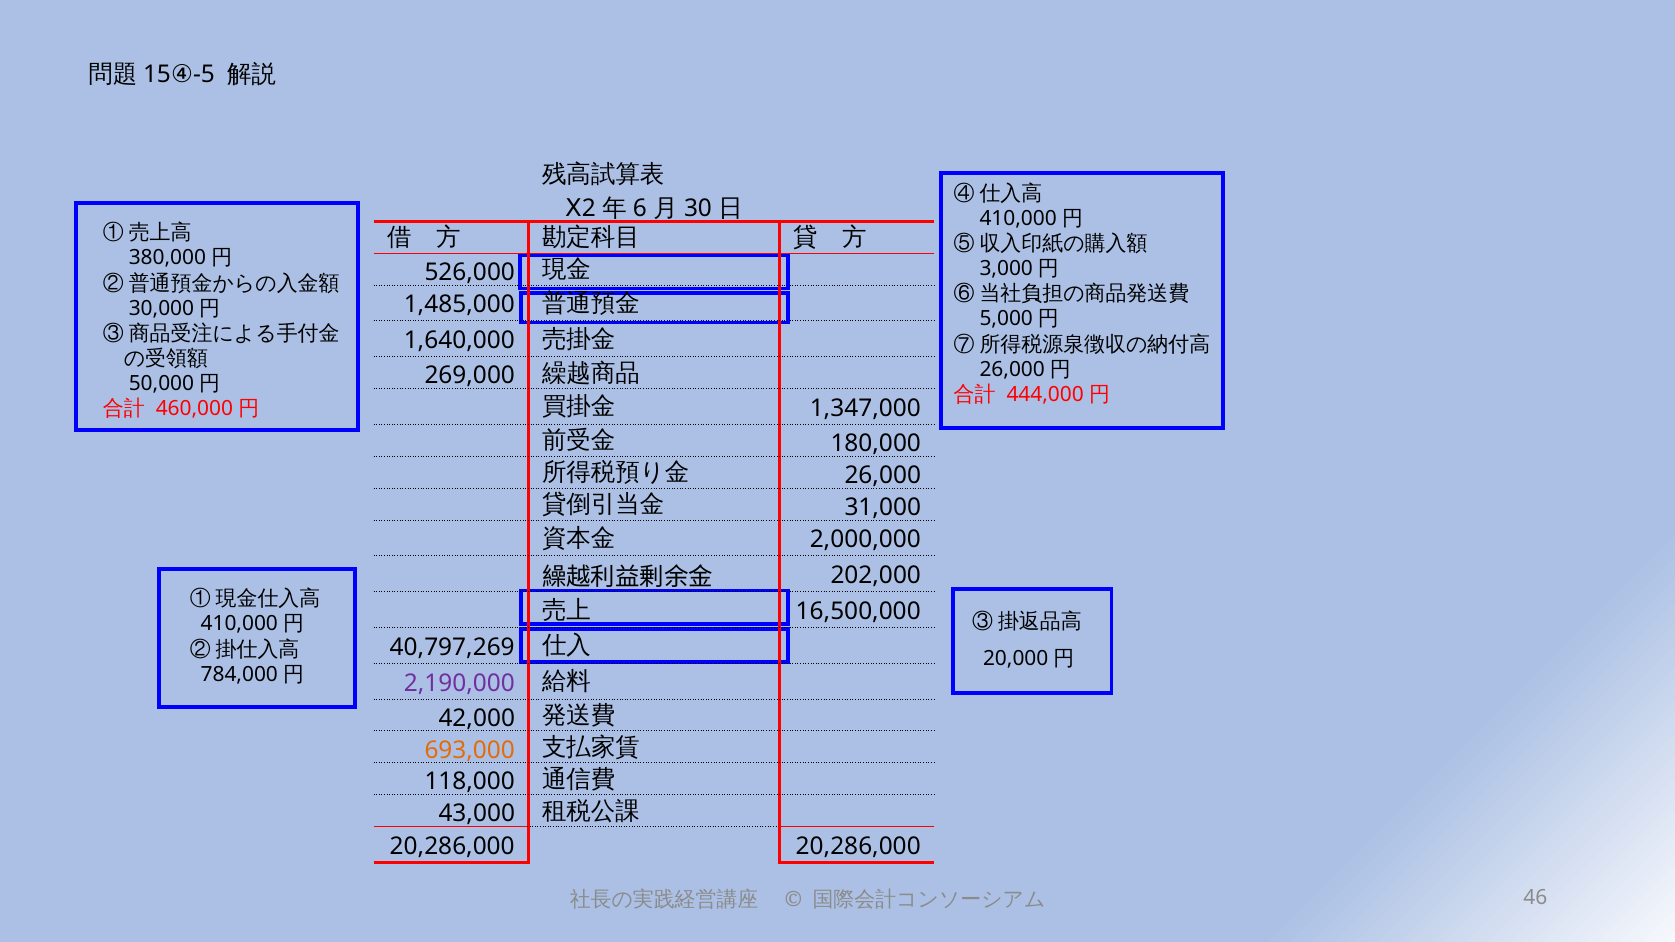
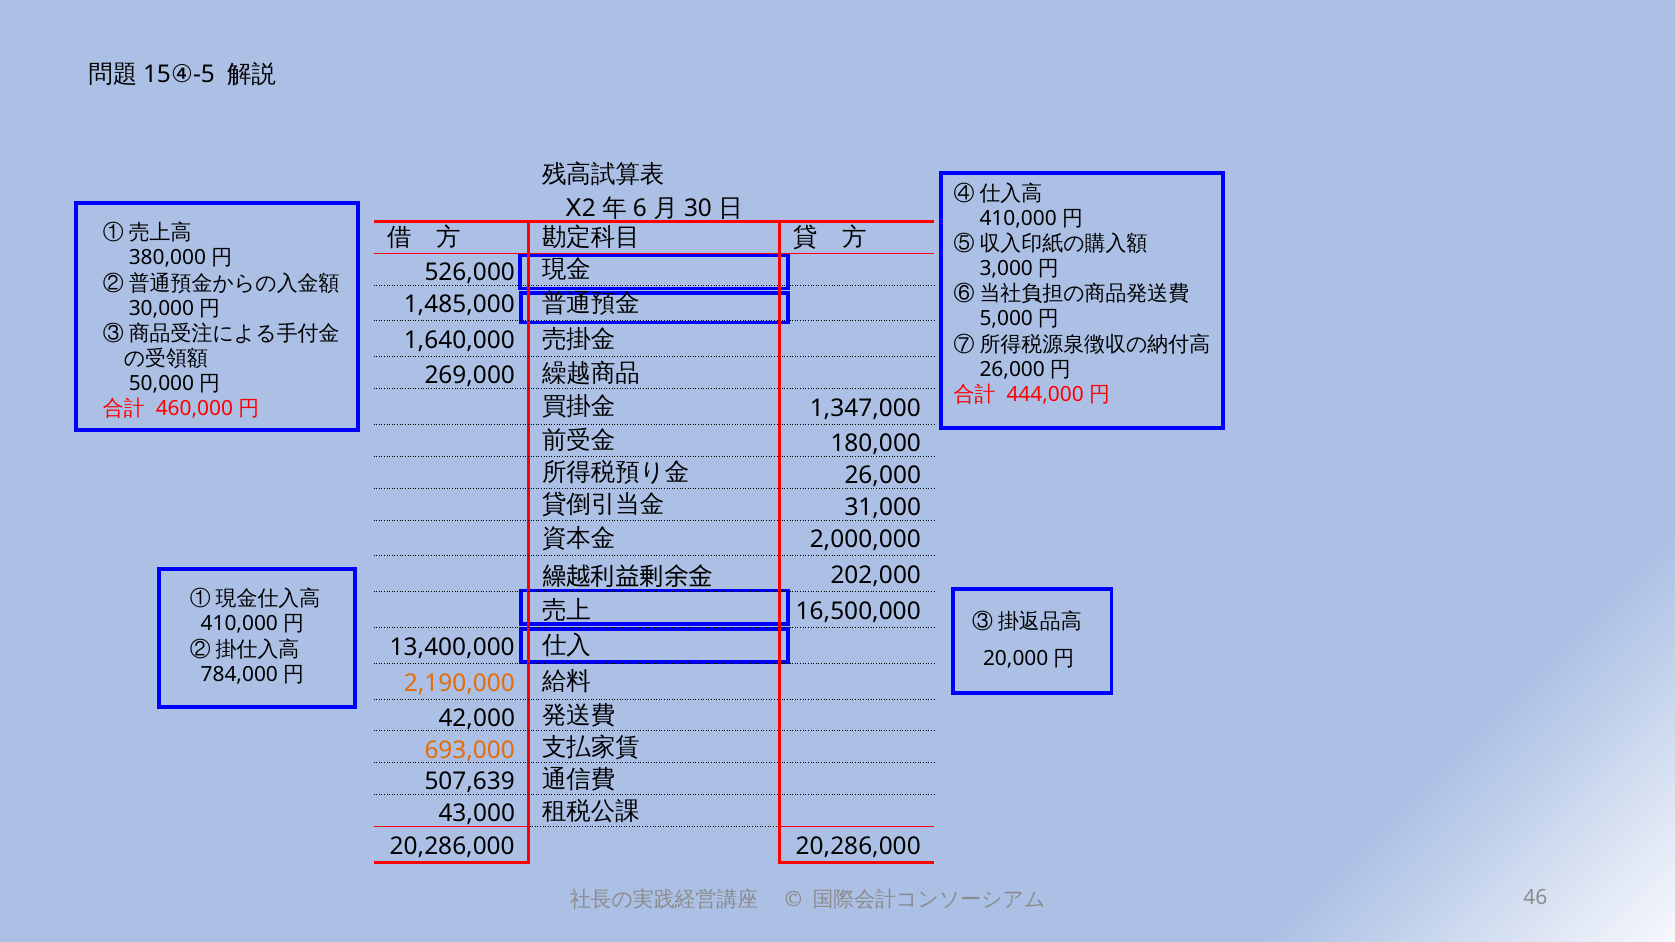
40,797,269: 40,797,269 -> 13,400,000
2,190,000 colour: purple -> orange
118,000: 118,000 -> 507,639
